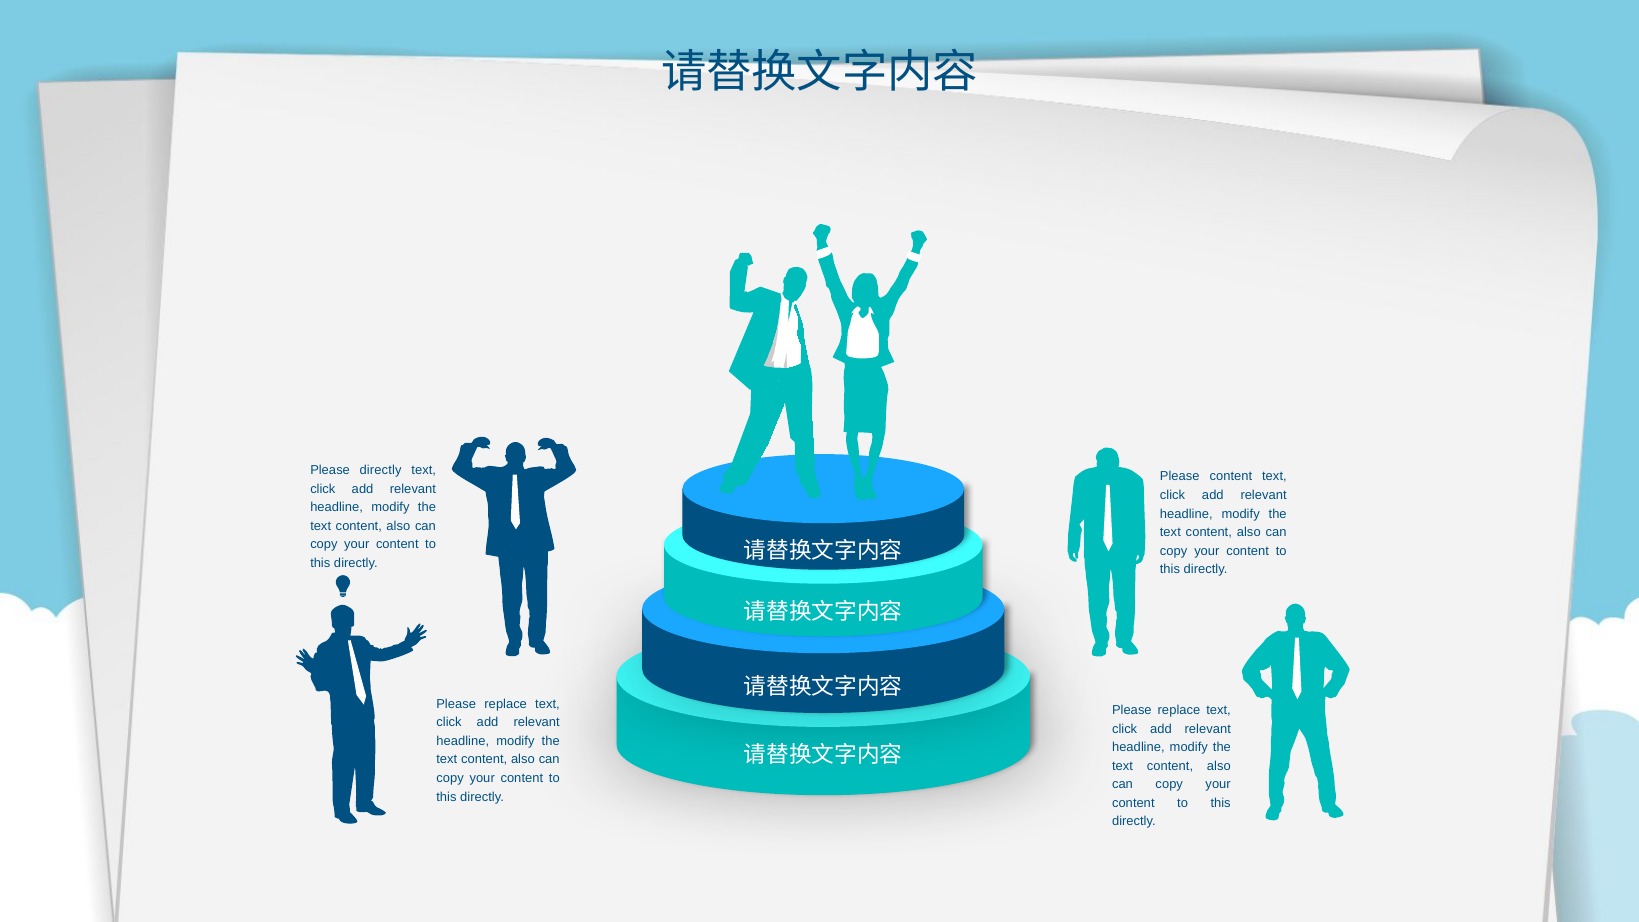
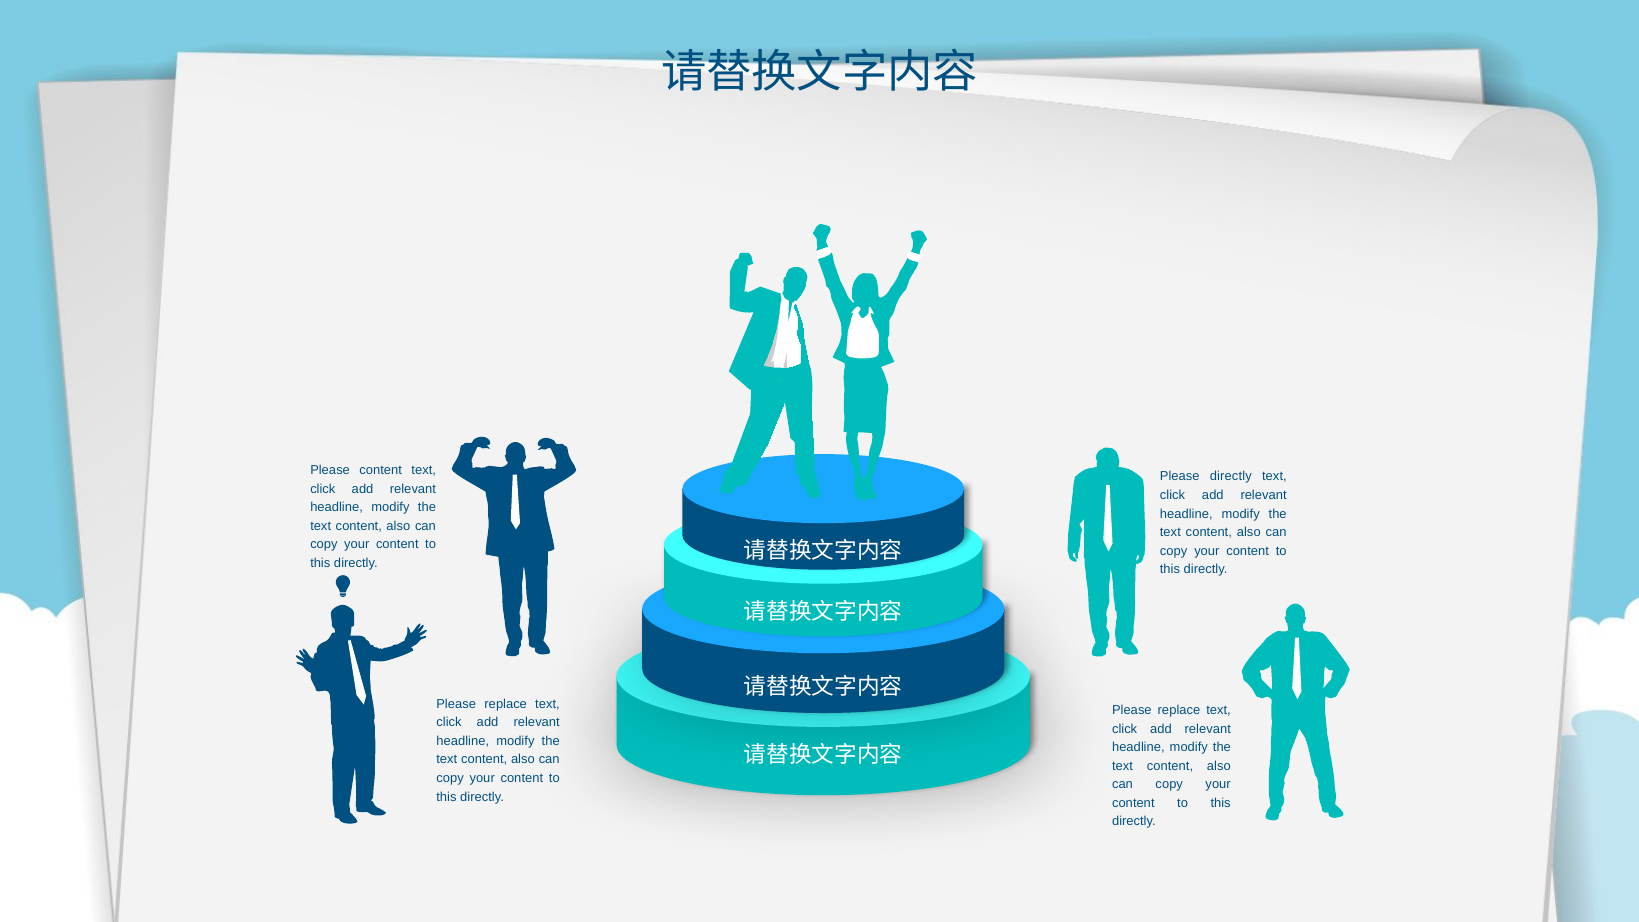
Please directly: directly -> content
Please content: content -> directly
